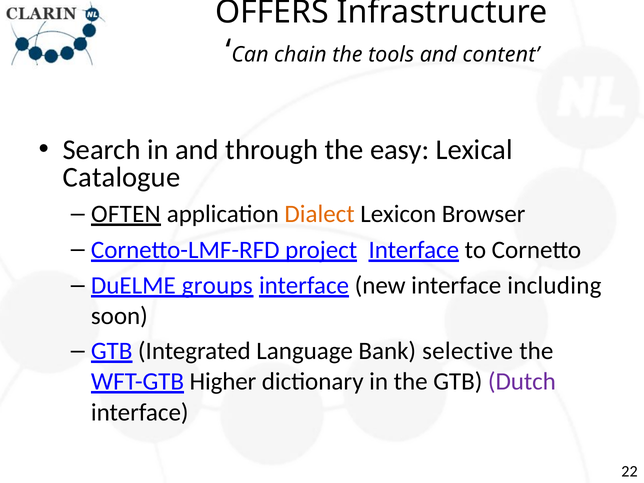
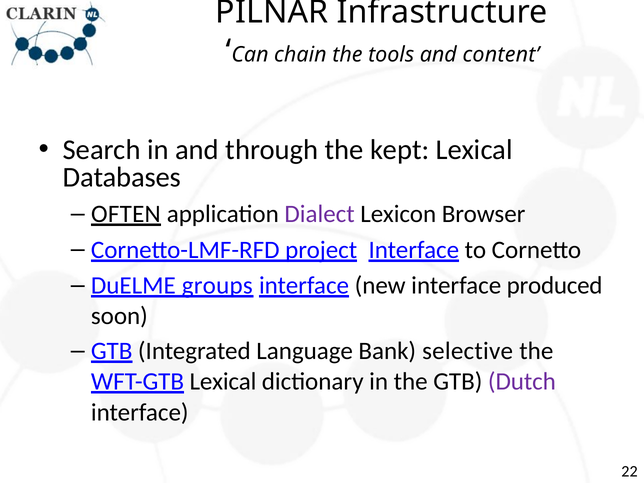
OFFERS: OFFERS -> PILNAR
easy: easy -> kept
Catalogue: Catalogue -> Databases
Dialect colour: orange -> purple
including: including -> produced
WFT-GTB Higher: Higher -> Lexical
